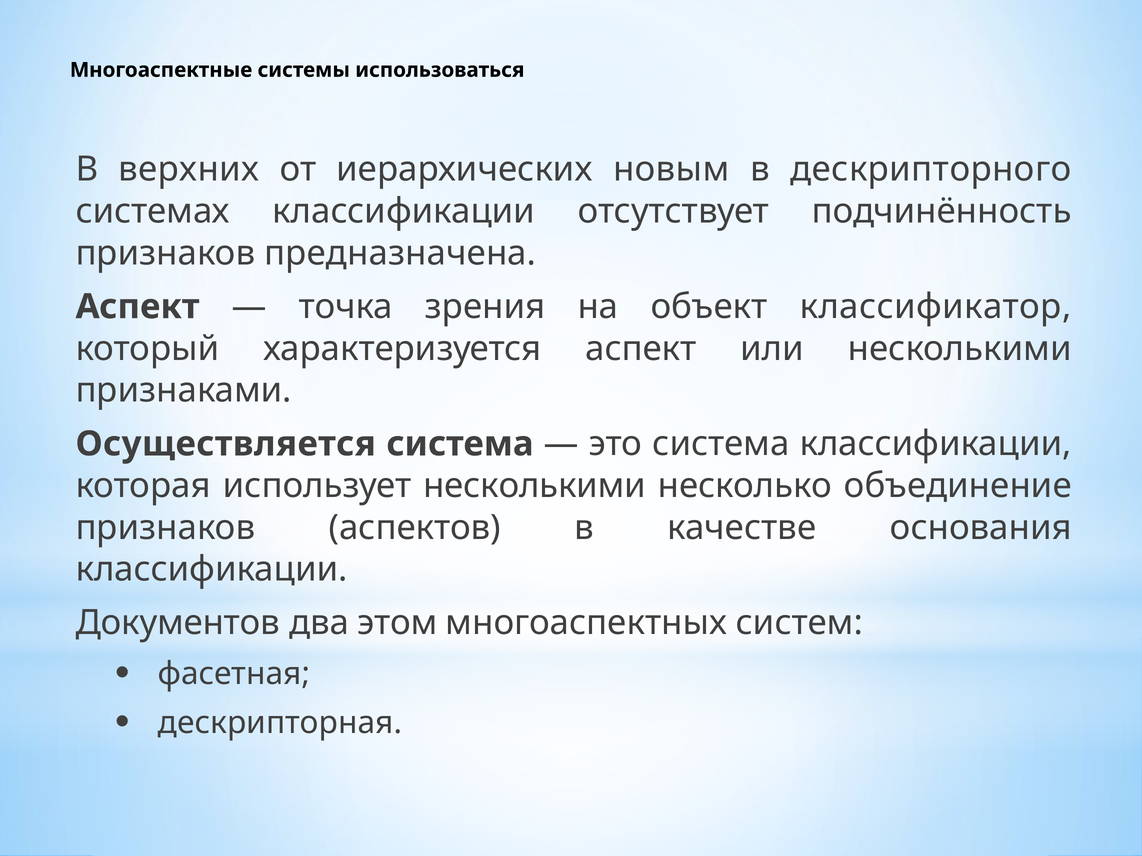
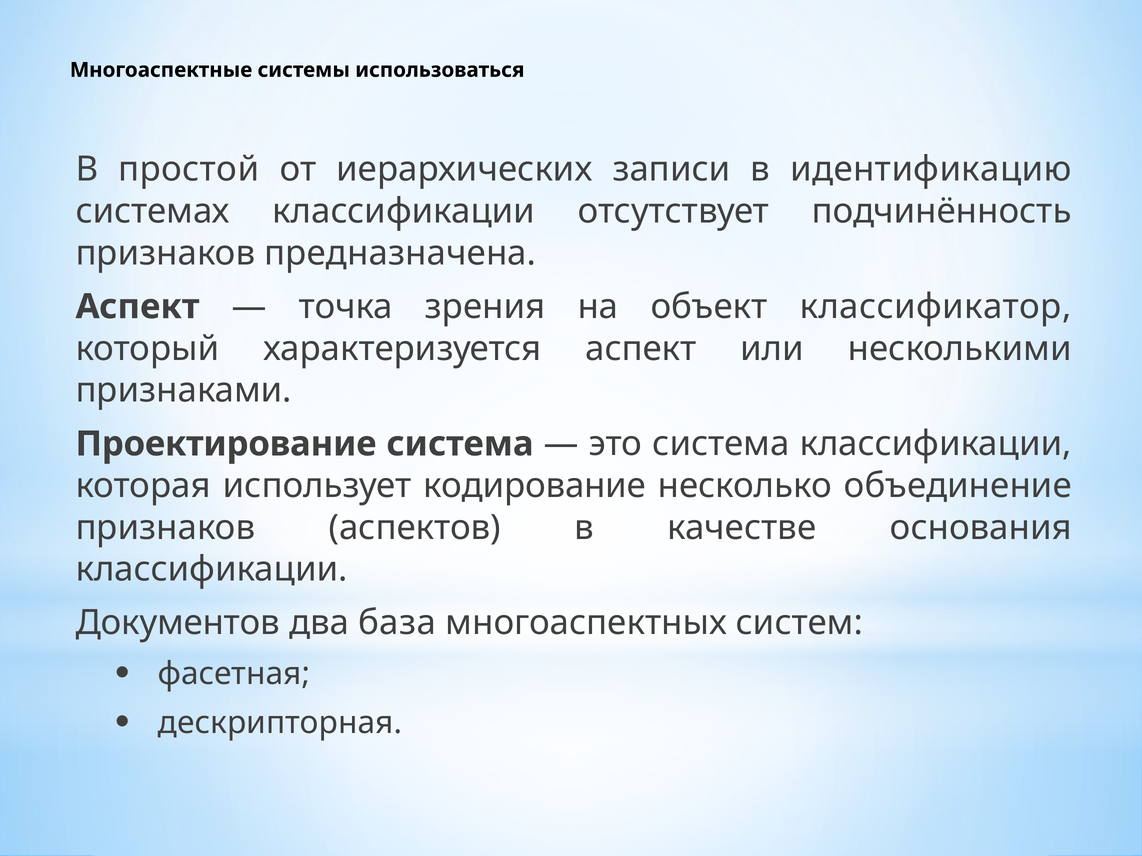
верхних: верхних -> простой
новым: новым -> записи
дескрипторного: дескрипторного -> идентификацию
Осуществляется: Осуществляется -> Проектирование
использует несколькими: несколькими -> кодирование
этом: этом -> база
